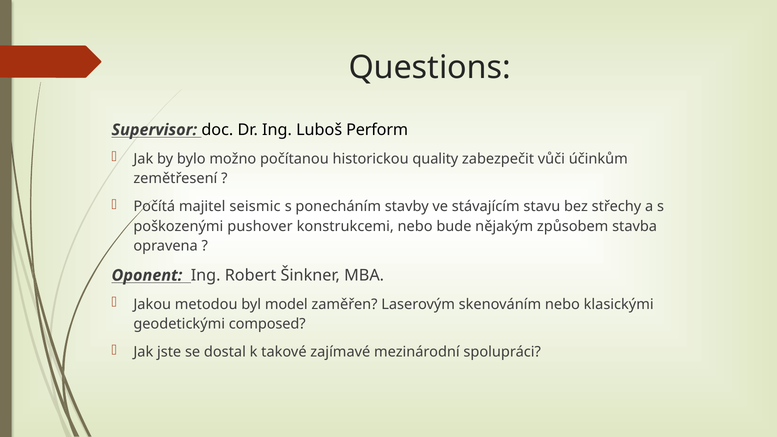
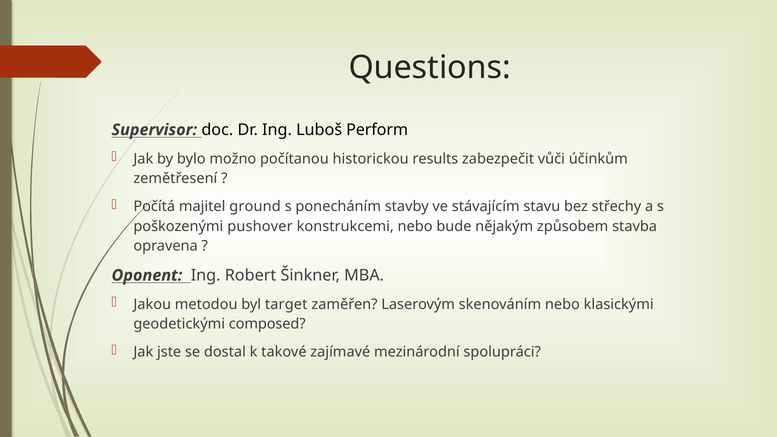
quality: quality -> results
seismic: seismic -> ground
model: model -> target
